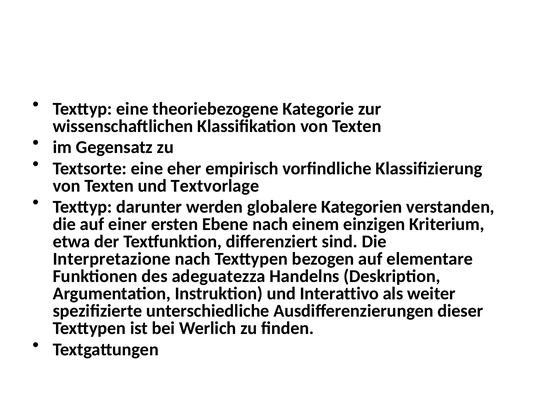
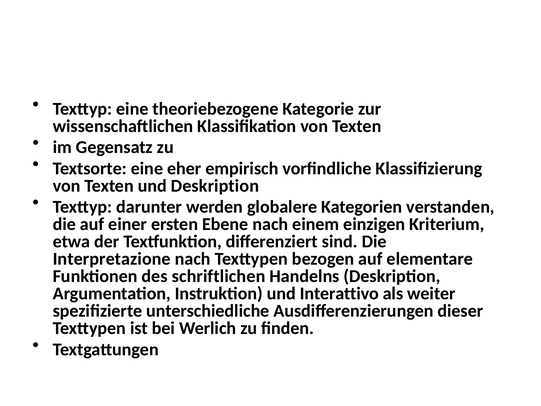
und Textvorlage: Textvorlage -> Deskription
adeguatezza: adeguatezza -> schriftlichen
